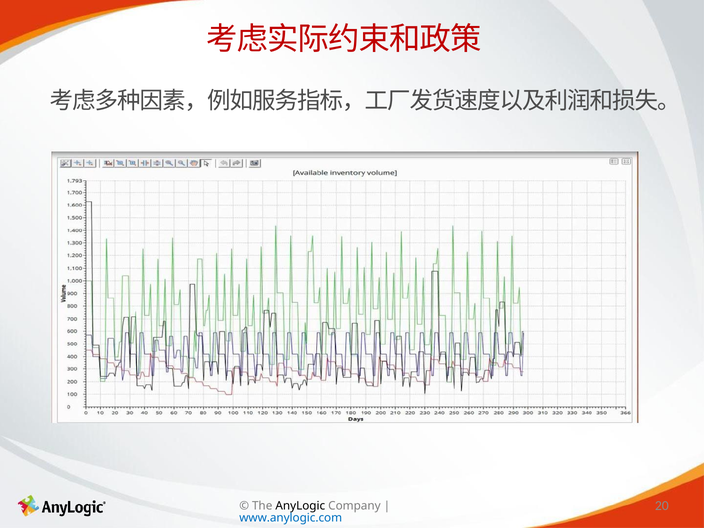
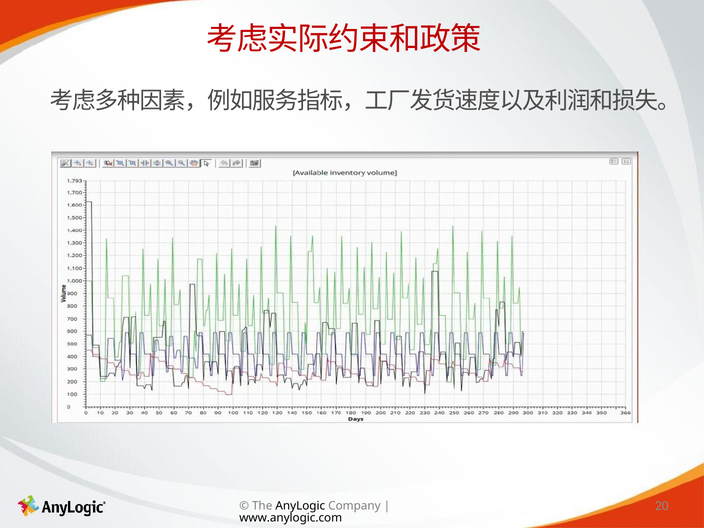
www.anylogic.com colour: blue -> black
